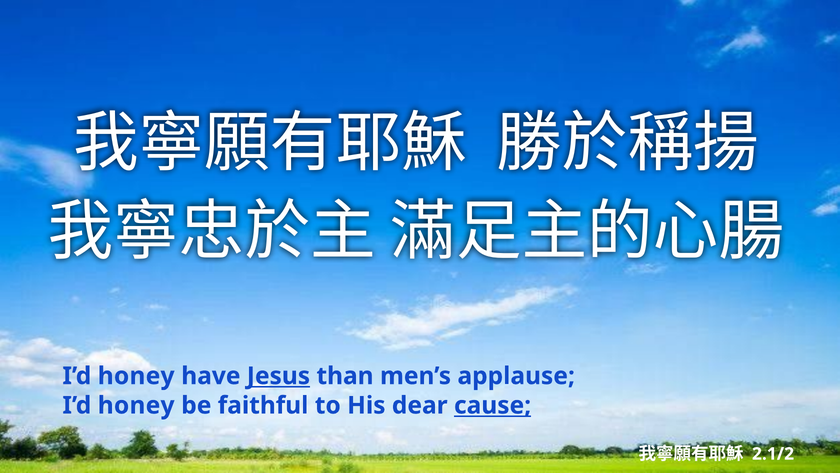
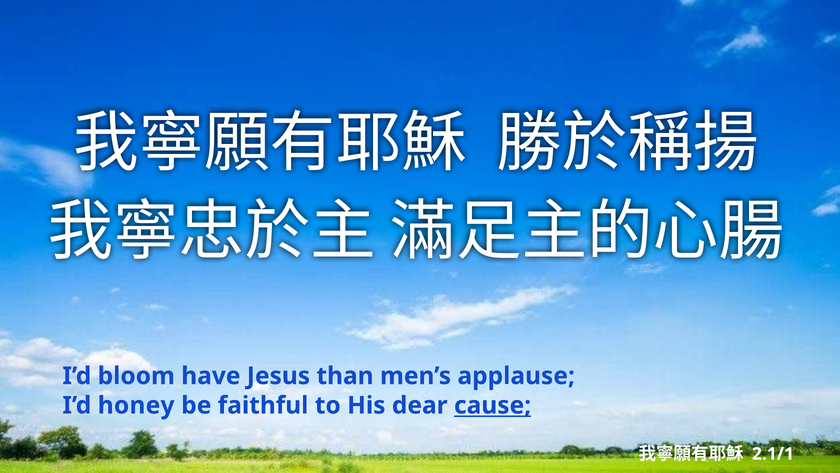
honey at (136, 376): honey -> bloom
Jesus underline: present -> none
2.1/2: 2.1/2 -> 2.1/1
